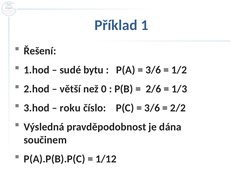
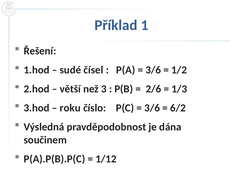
bytu: bytu -> čísel
0: 0 -> 3
2/2: 2/2 -> 6/2
